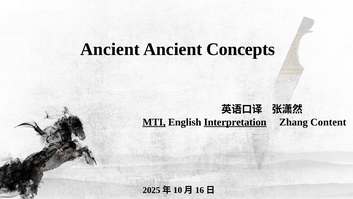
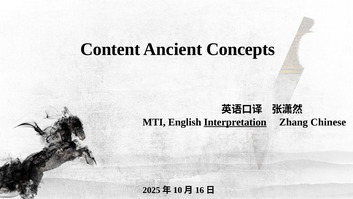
Ancient at (110, 49): Ancient -> Content
MTI underline: present -> none
Content: Content -> Chinese
